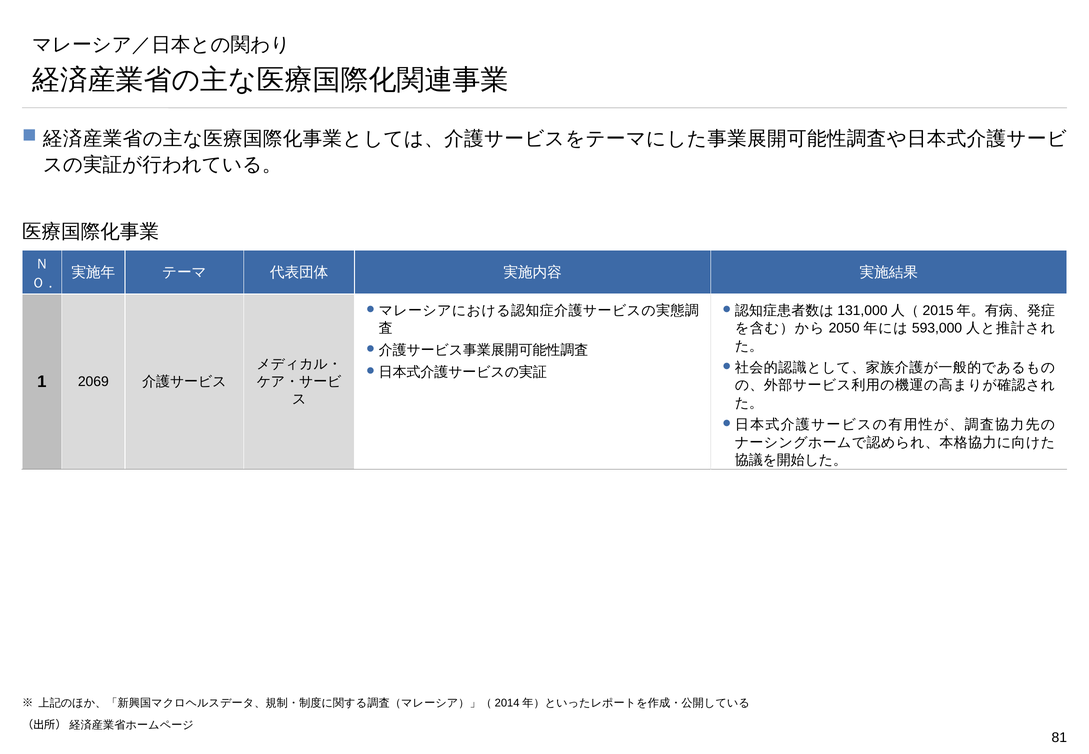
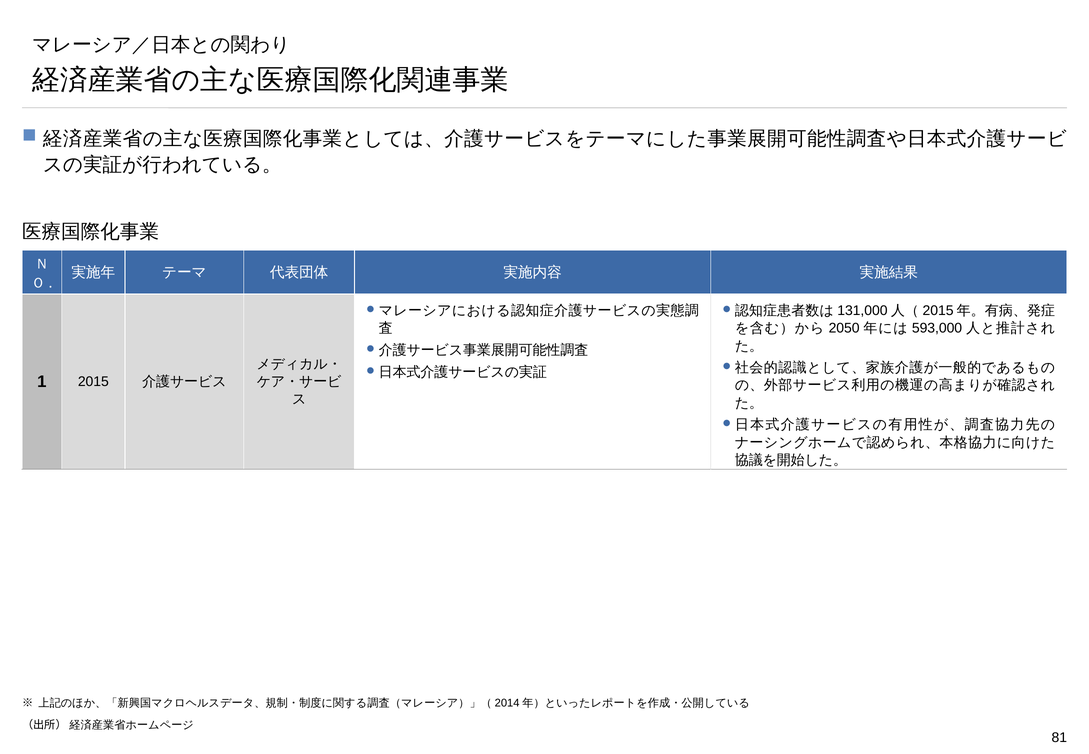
2069: 2069 -> 2015
